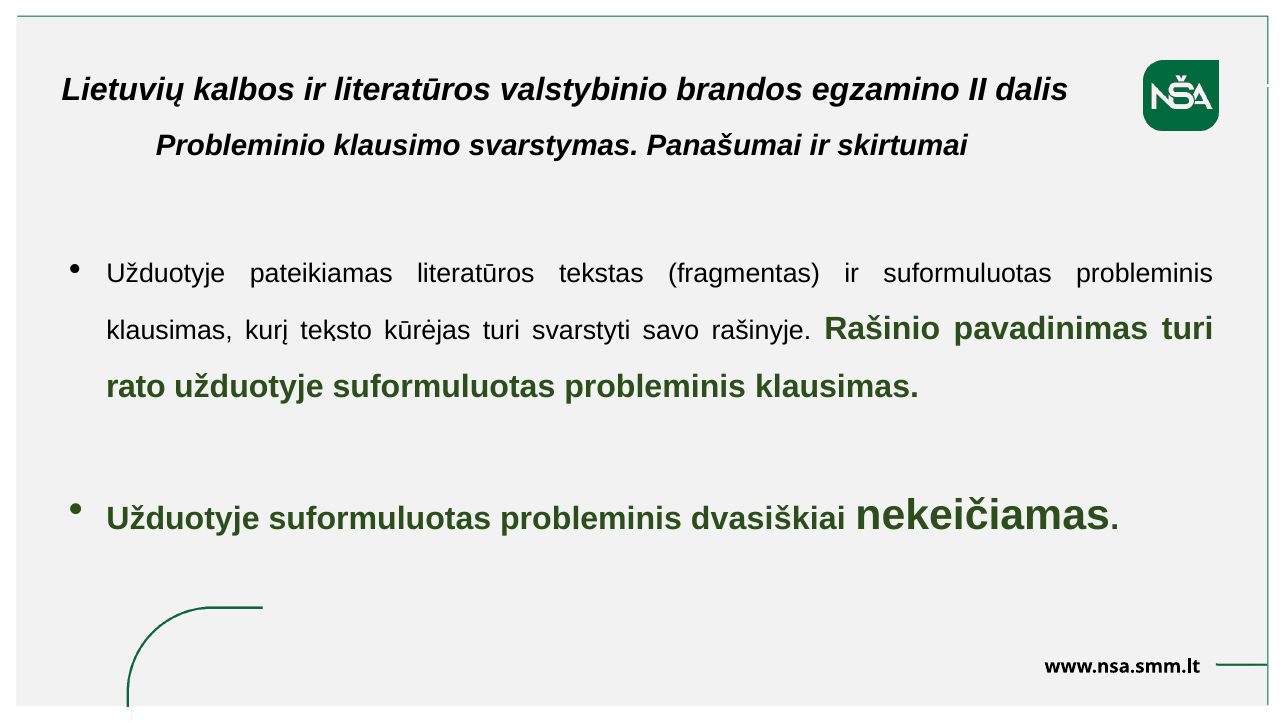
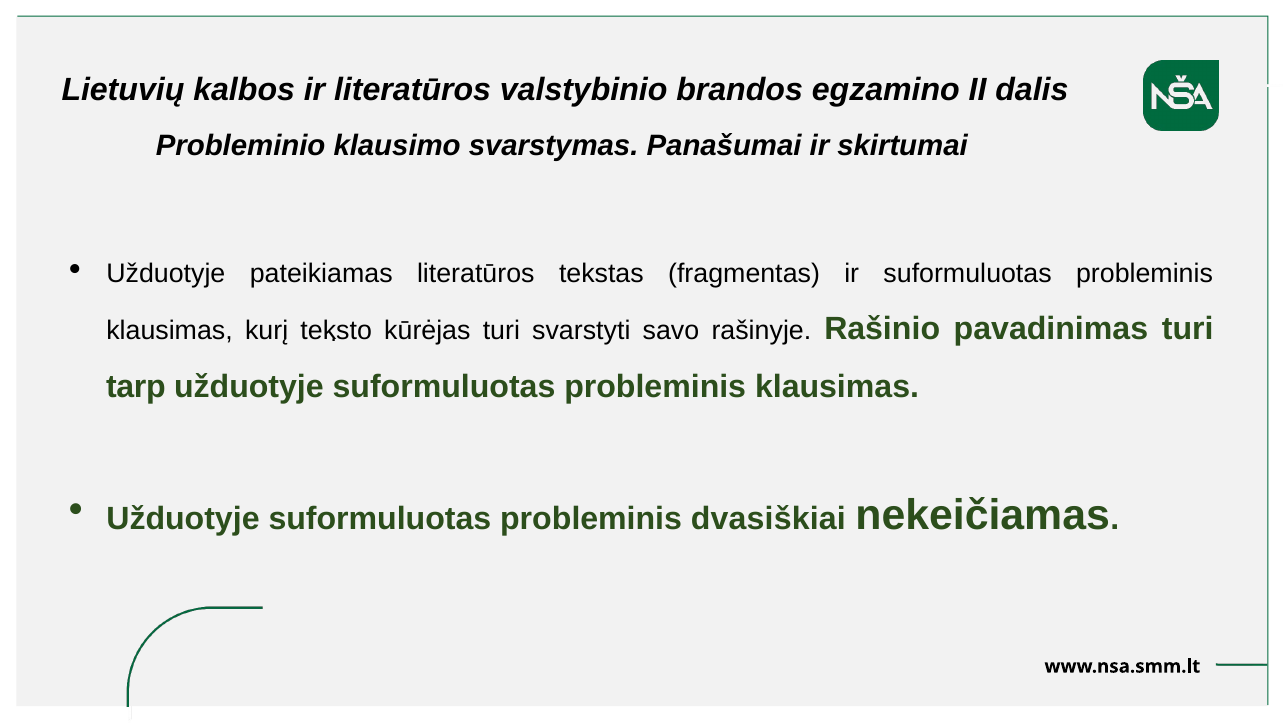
rato: rato -> tarp
